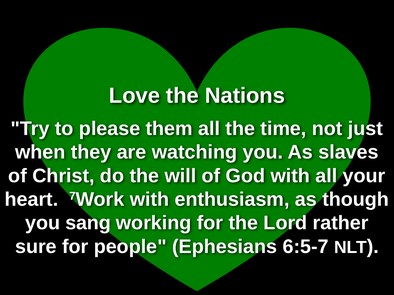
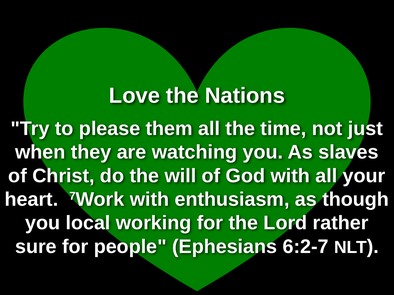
sang: sang -> local
6:5-7: 6:5-7 -> 6:2-7
